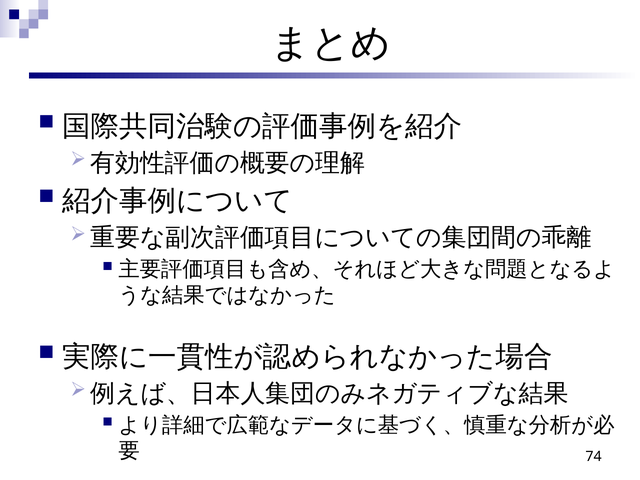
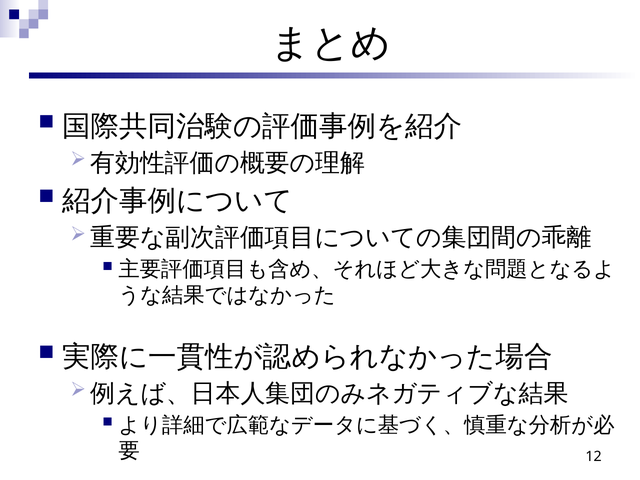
74: 74 -> 12
